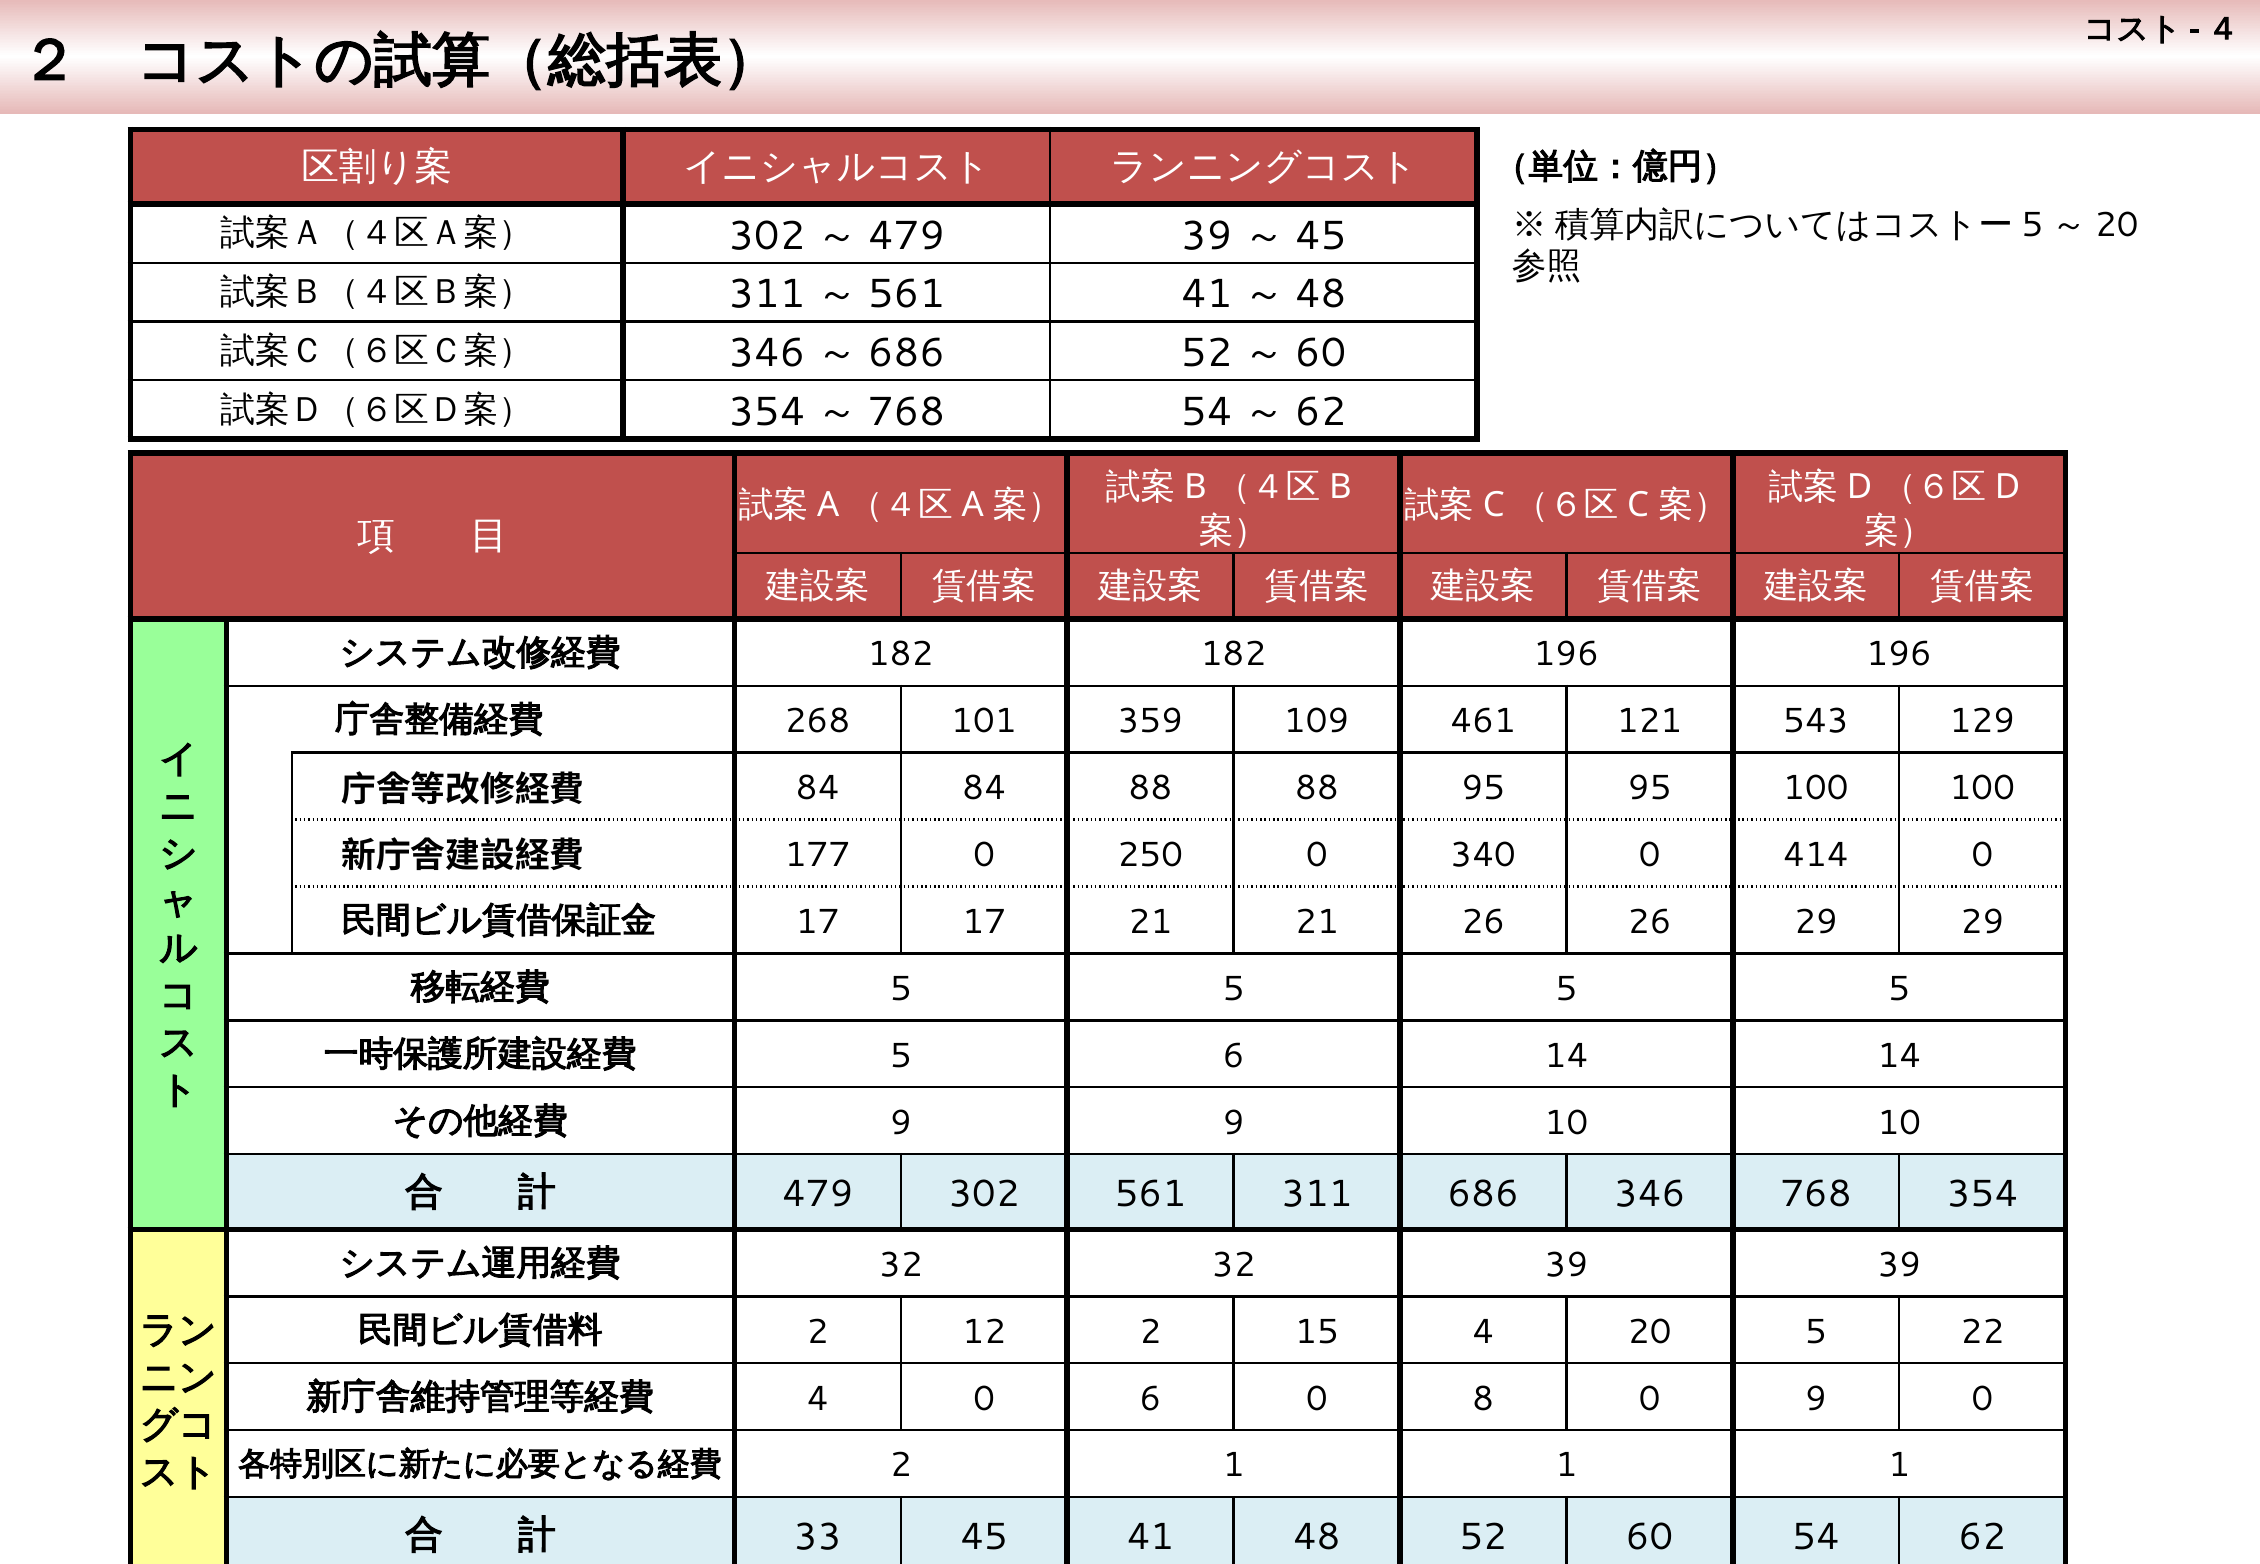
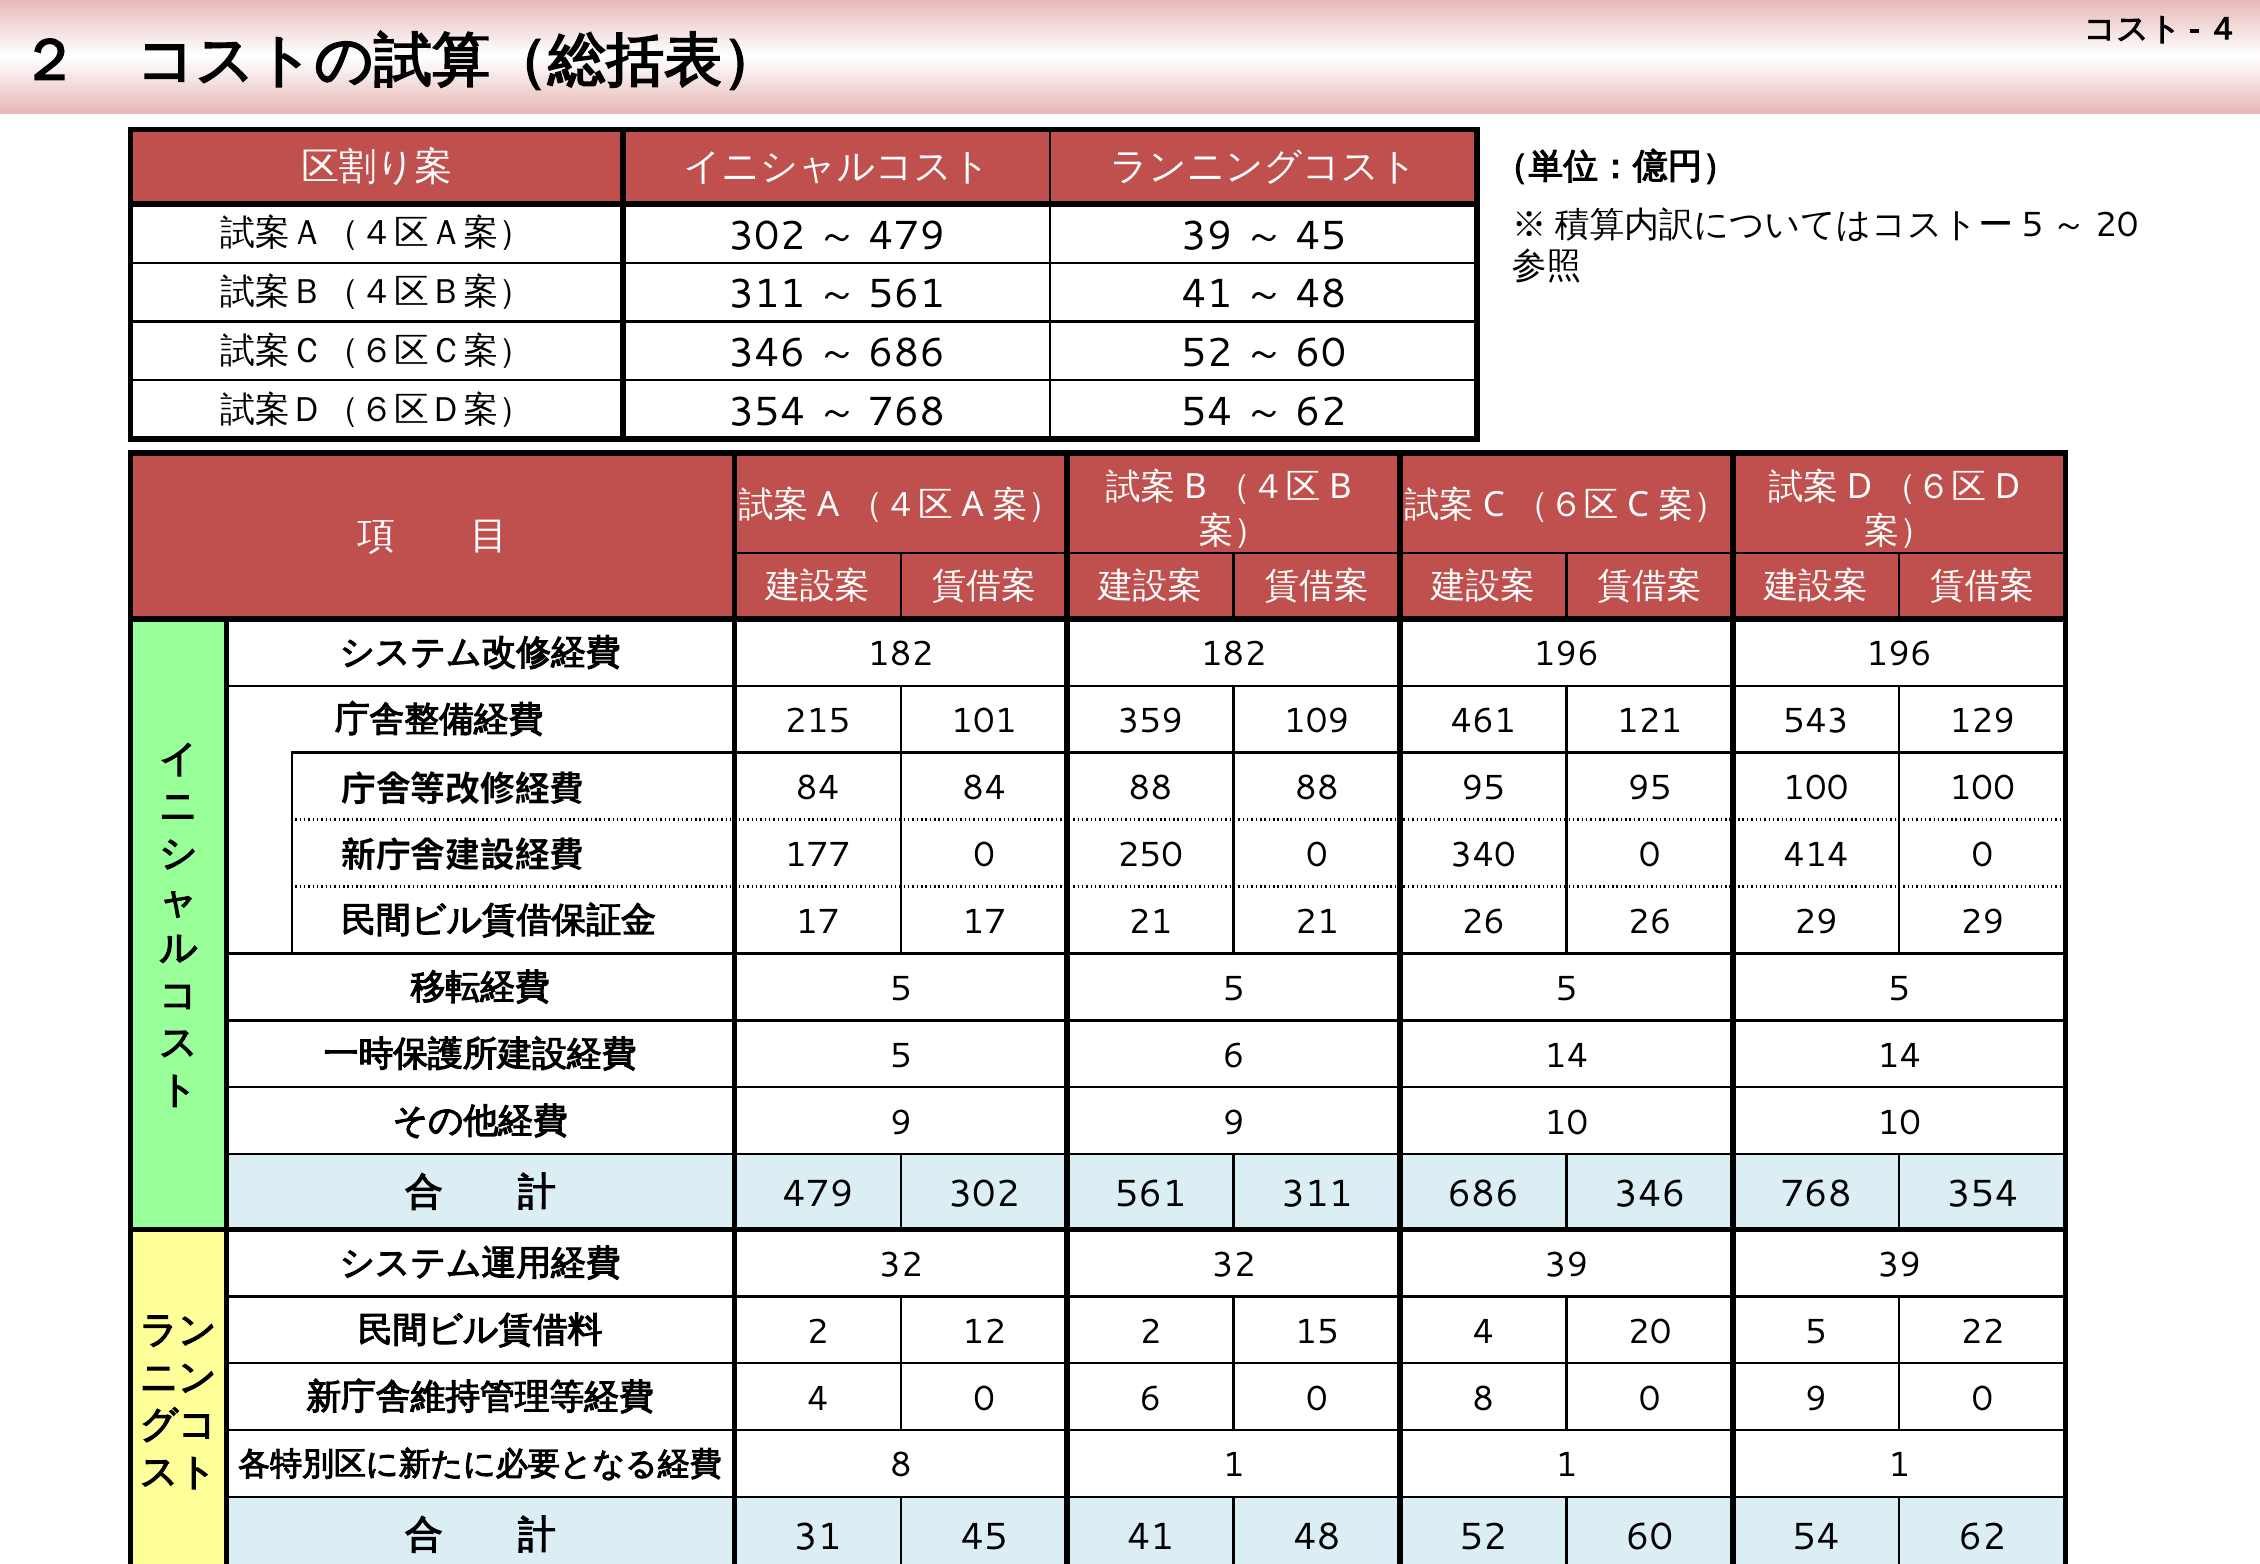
268: 268 -> 215
2 at (901, 1466): 2 -> 8
33: 33 -> 31
